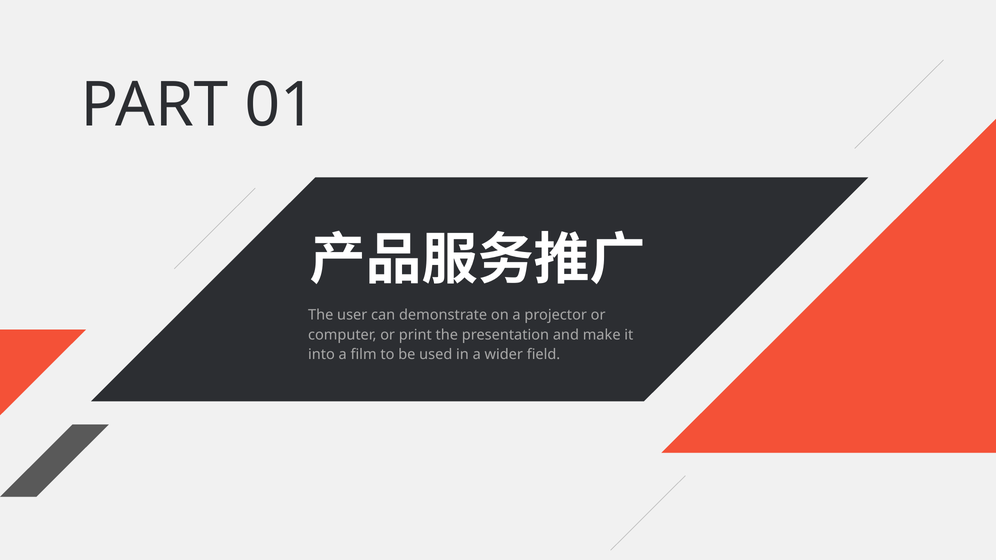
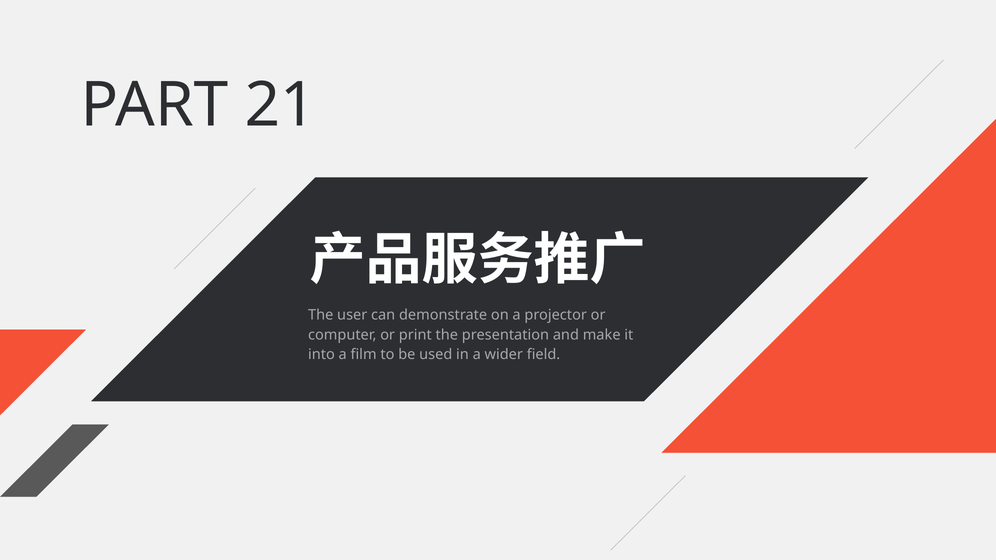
01: 01 -> 21
